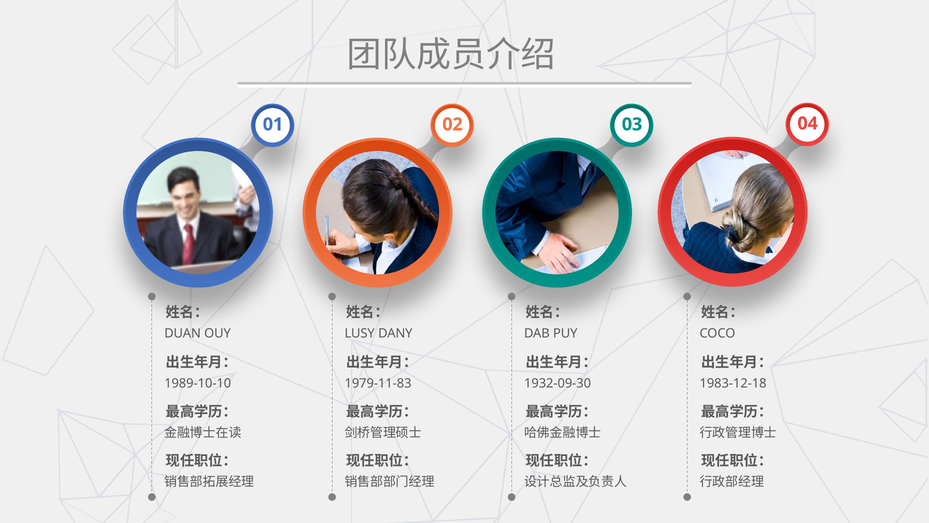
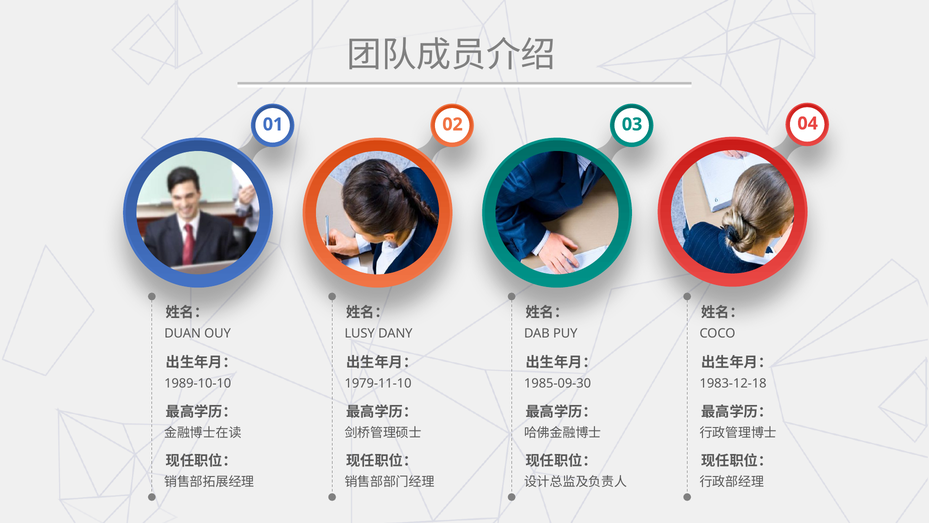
1979-11-83: 1979-11-83 -> 1979-11-10
1932-09-30: 1932-09-30 -> 1985-09-30
